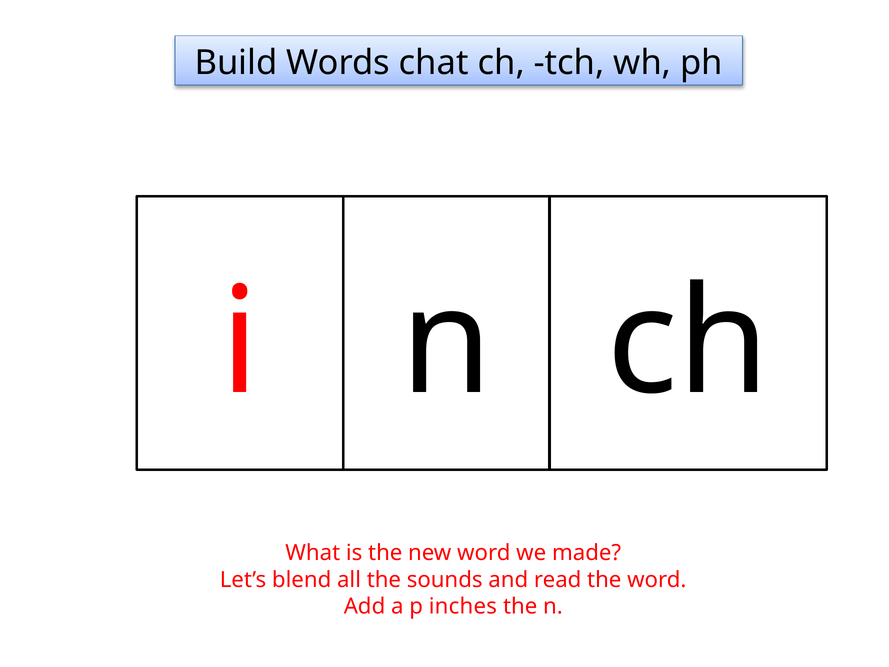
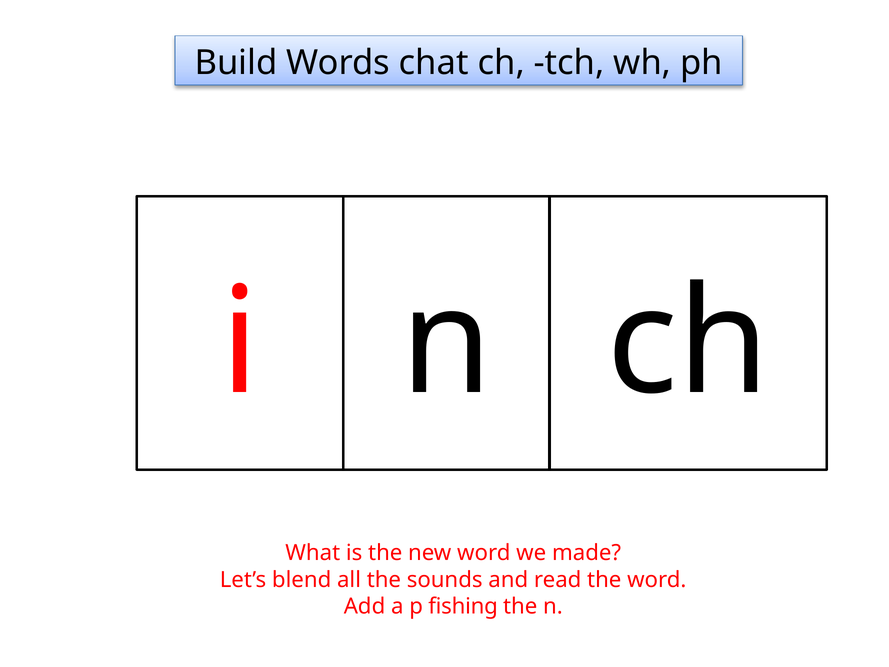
inches: inches -> fishing
